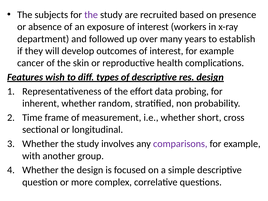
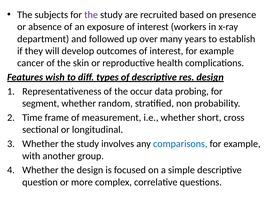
effort: effort -> occur
inherent: inherent -> segment
comparisons colour: purple -> blue
